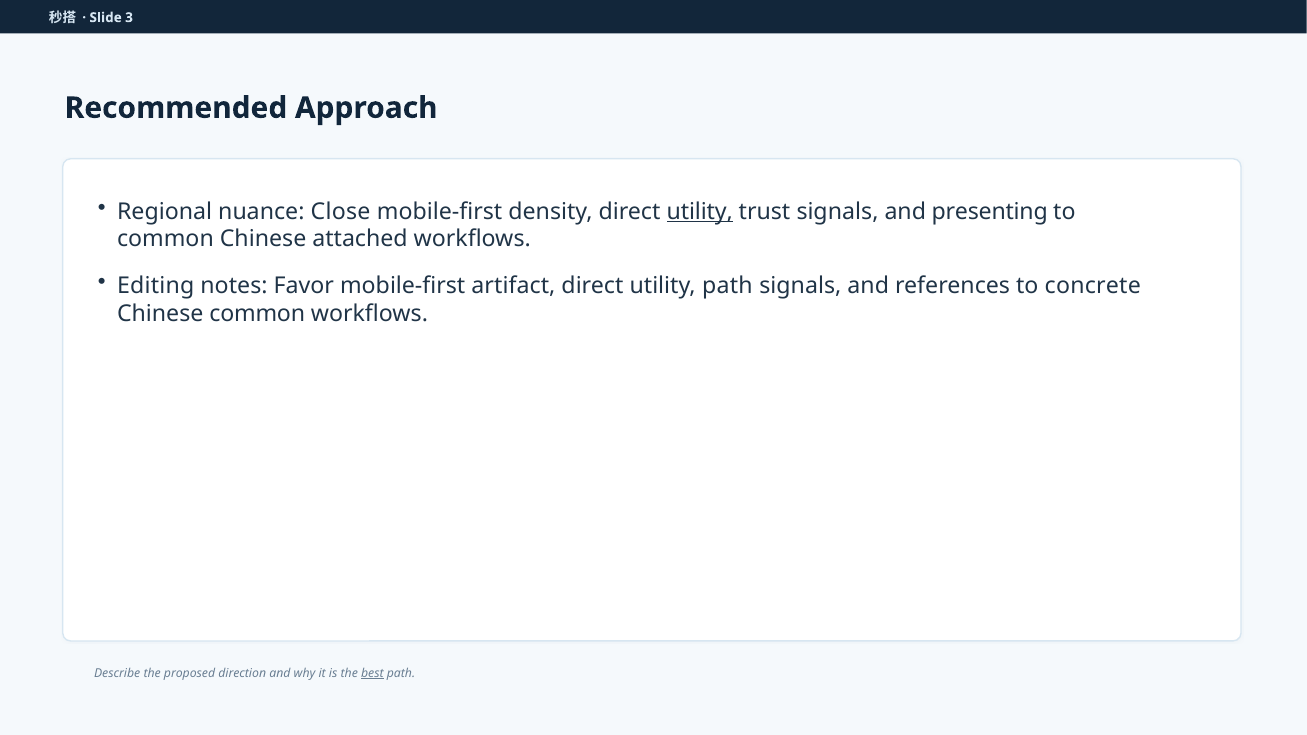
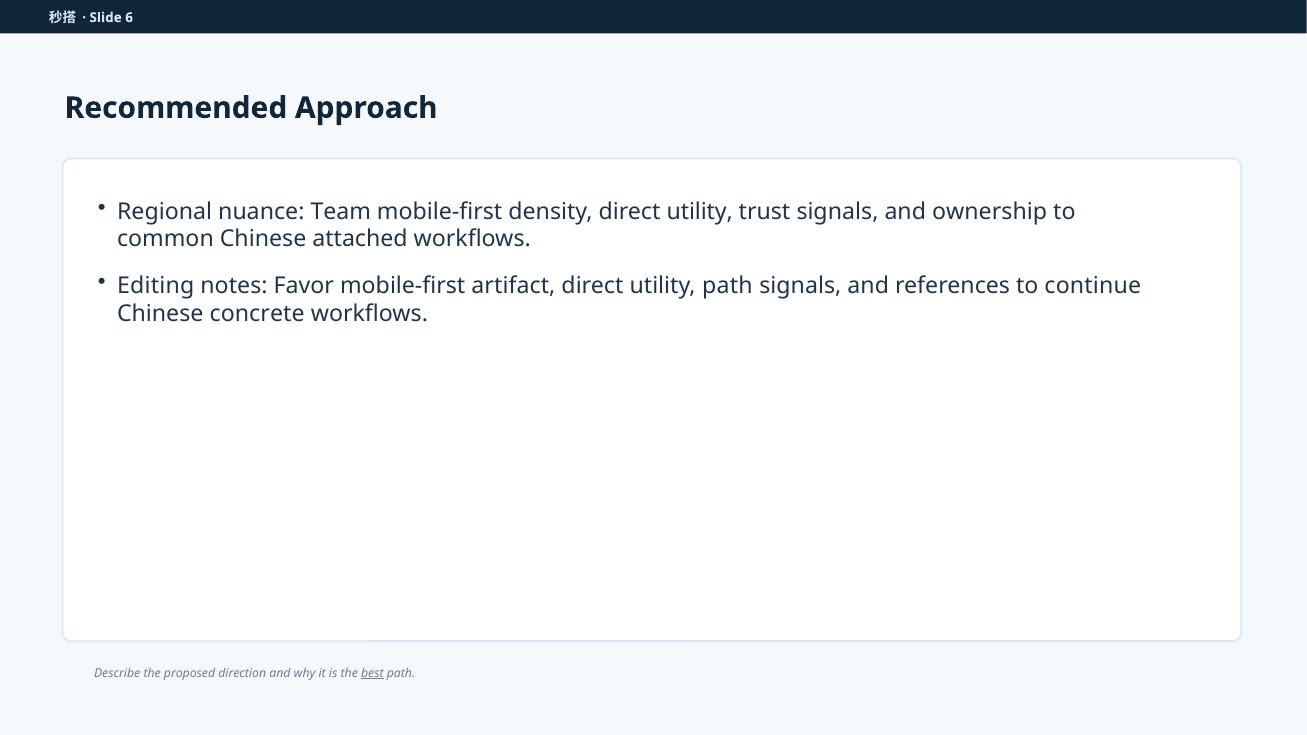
3: 3 -> 6
Close: Close -> Team
utility at (700, 212) underline: present -> none
presenting: presenting -> ownership
concrete: concrete -> continue
Chinese common: common -> concrete
